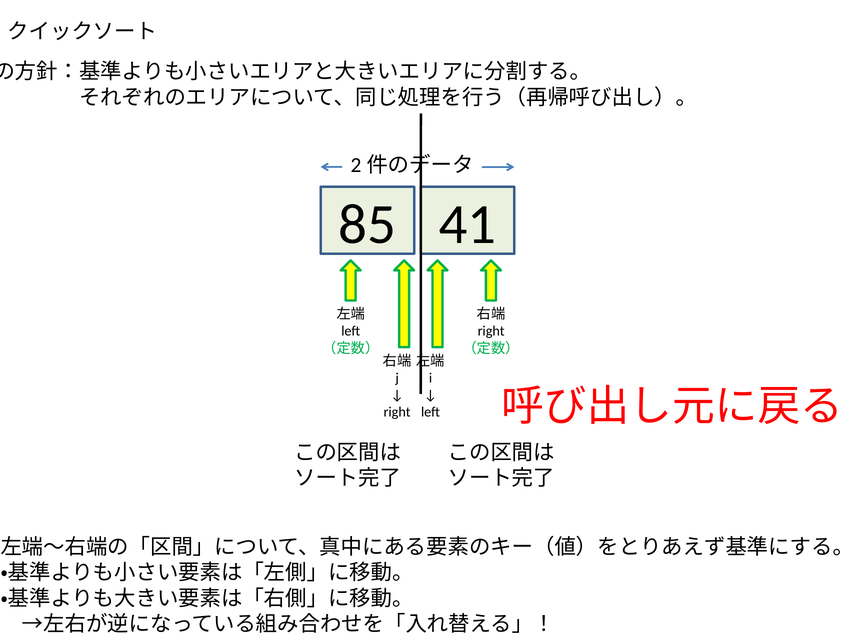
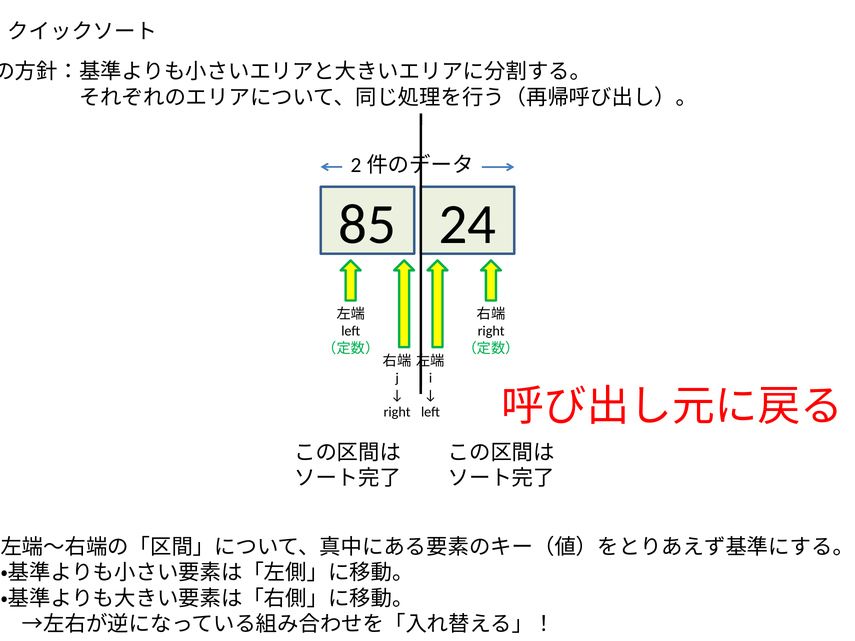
41: 41 -> 24
